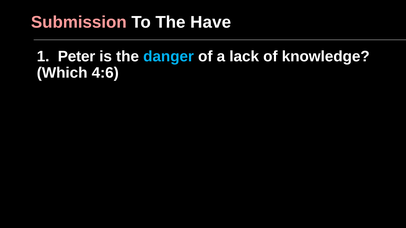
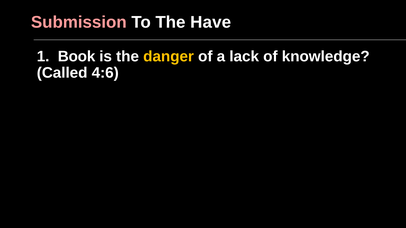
Peter: Peter -> Book
danger colour: light blue -> yellow
Which: Which -> Called
